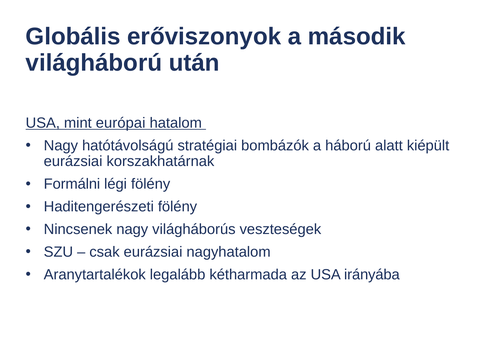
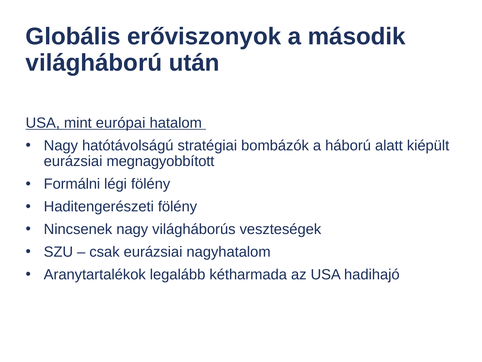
korszakhatárnak: korszakhatárnak -> megnagyobbított
irányába: irányába -> hadihajó
